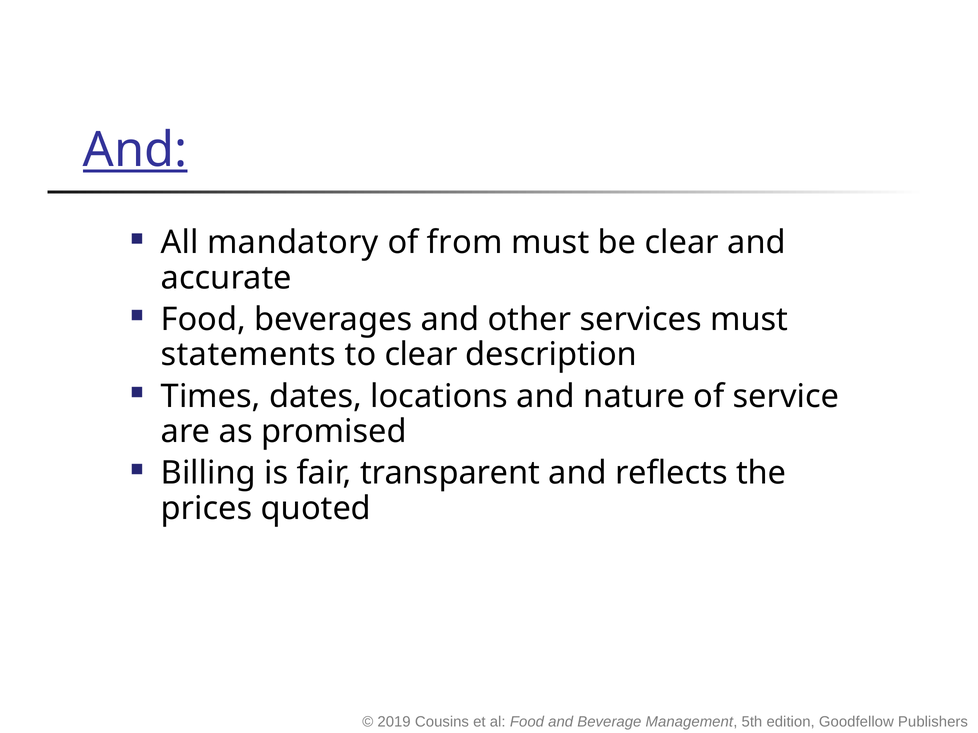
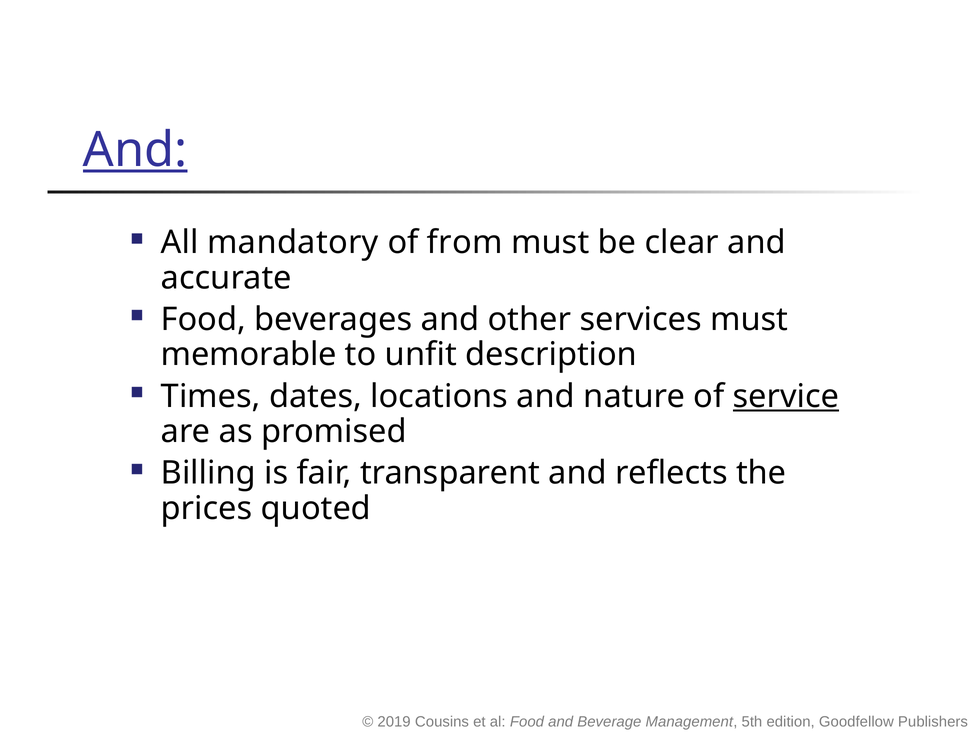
statements: statements -> memorable
to clear: clear -> unfit
service underline: none -> present
